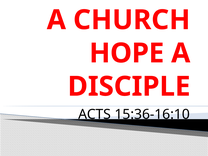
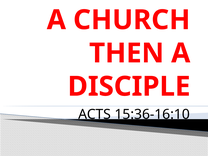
HOPE: HOPE -> THEN
